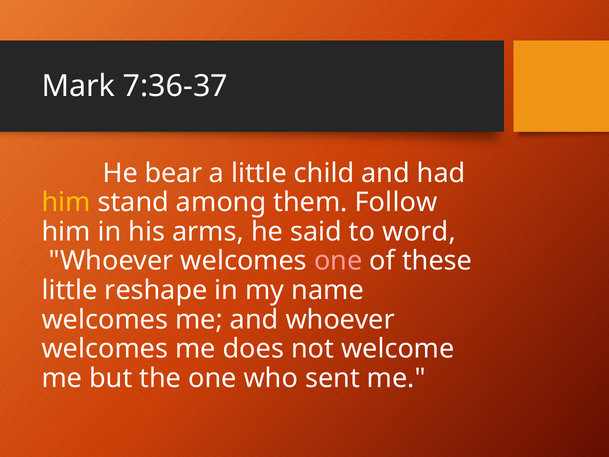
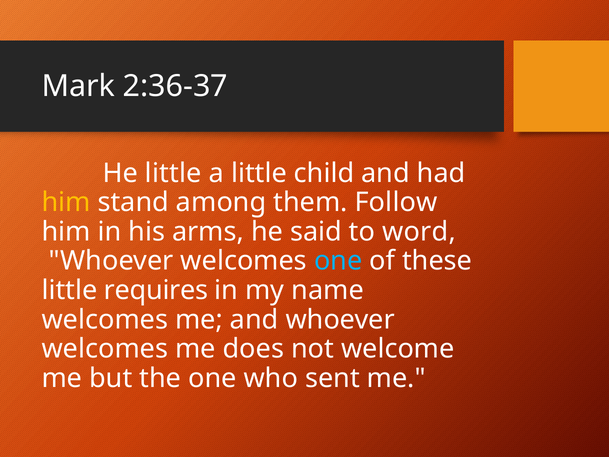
7:36-37: 7:36-37 -> 2:36-37
He bear: bear -> little
one at (338, 261) colour: pink -> light blue
reshape: reshape -> requires
